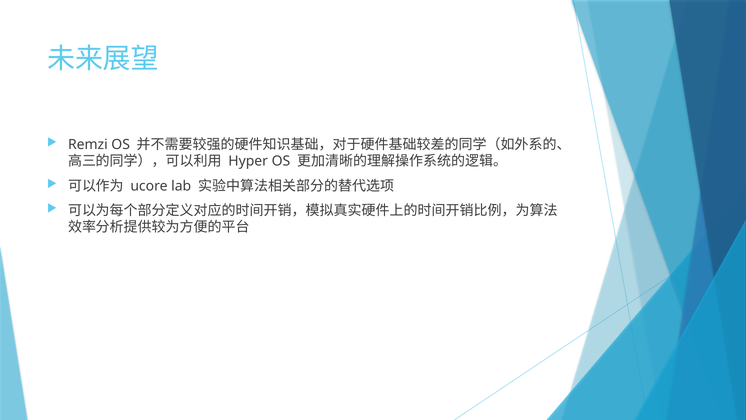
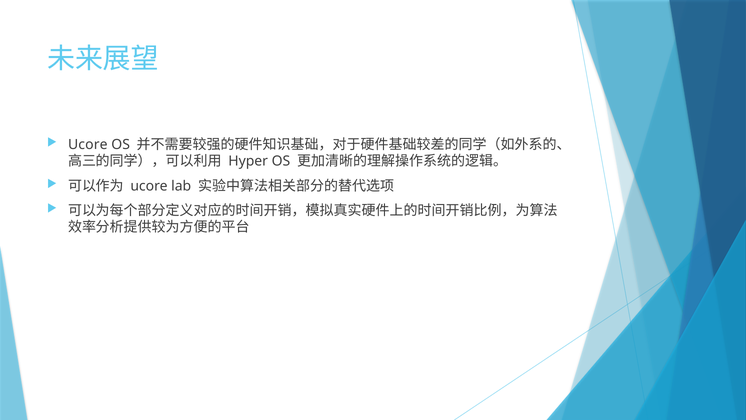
Remzi at (88, 144): Remzi -> Ucore
